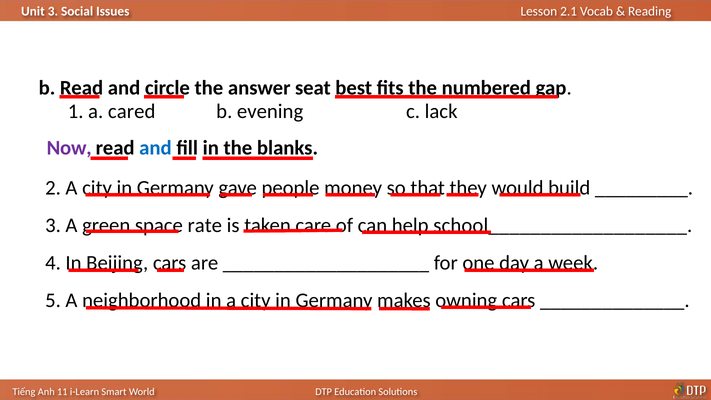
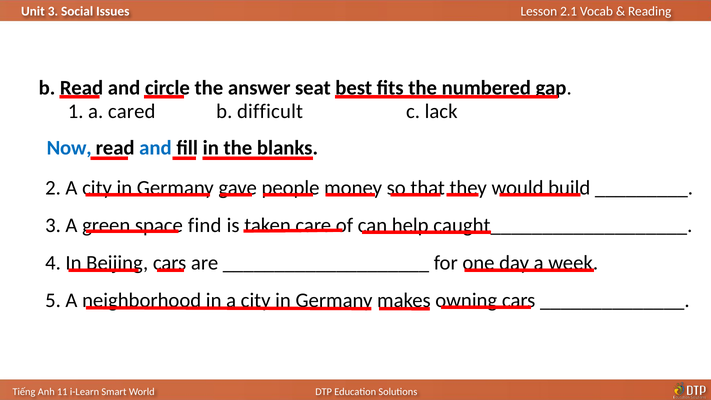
evening: evening -> difficult
Now colour: purple -> blue
rate: rate -> find
school___________________: school___________________ -> caught___________________
